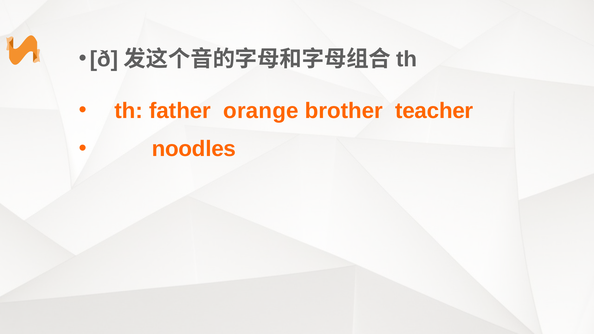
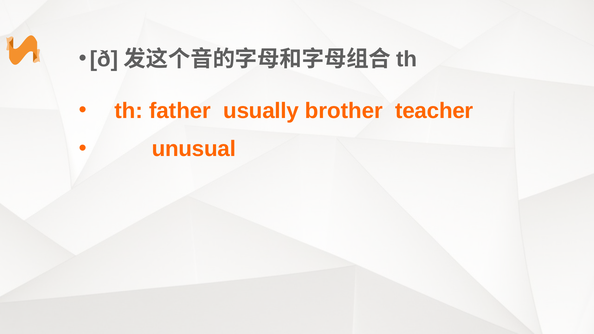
orange: orange -> usually
noodles: noodles -> unusual
